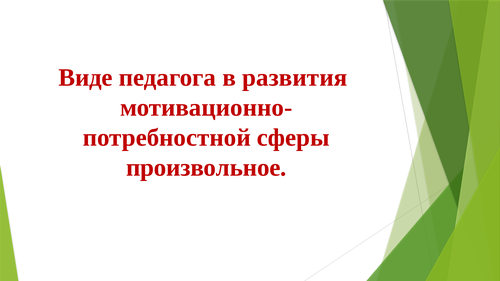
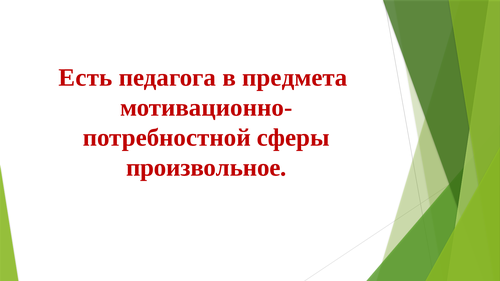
Виде: Виде -> Есть
развития: развития -> предмета
